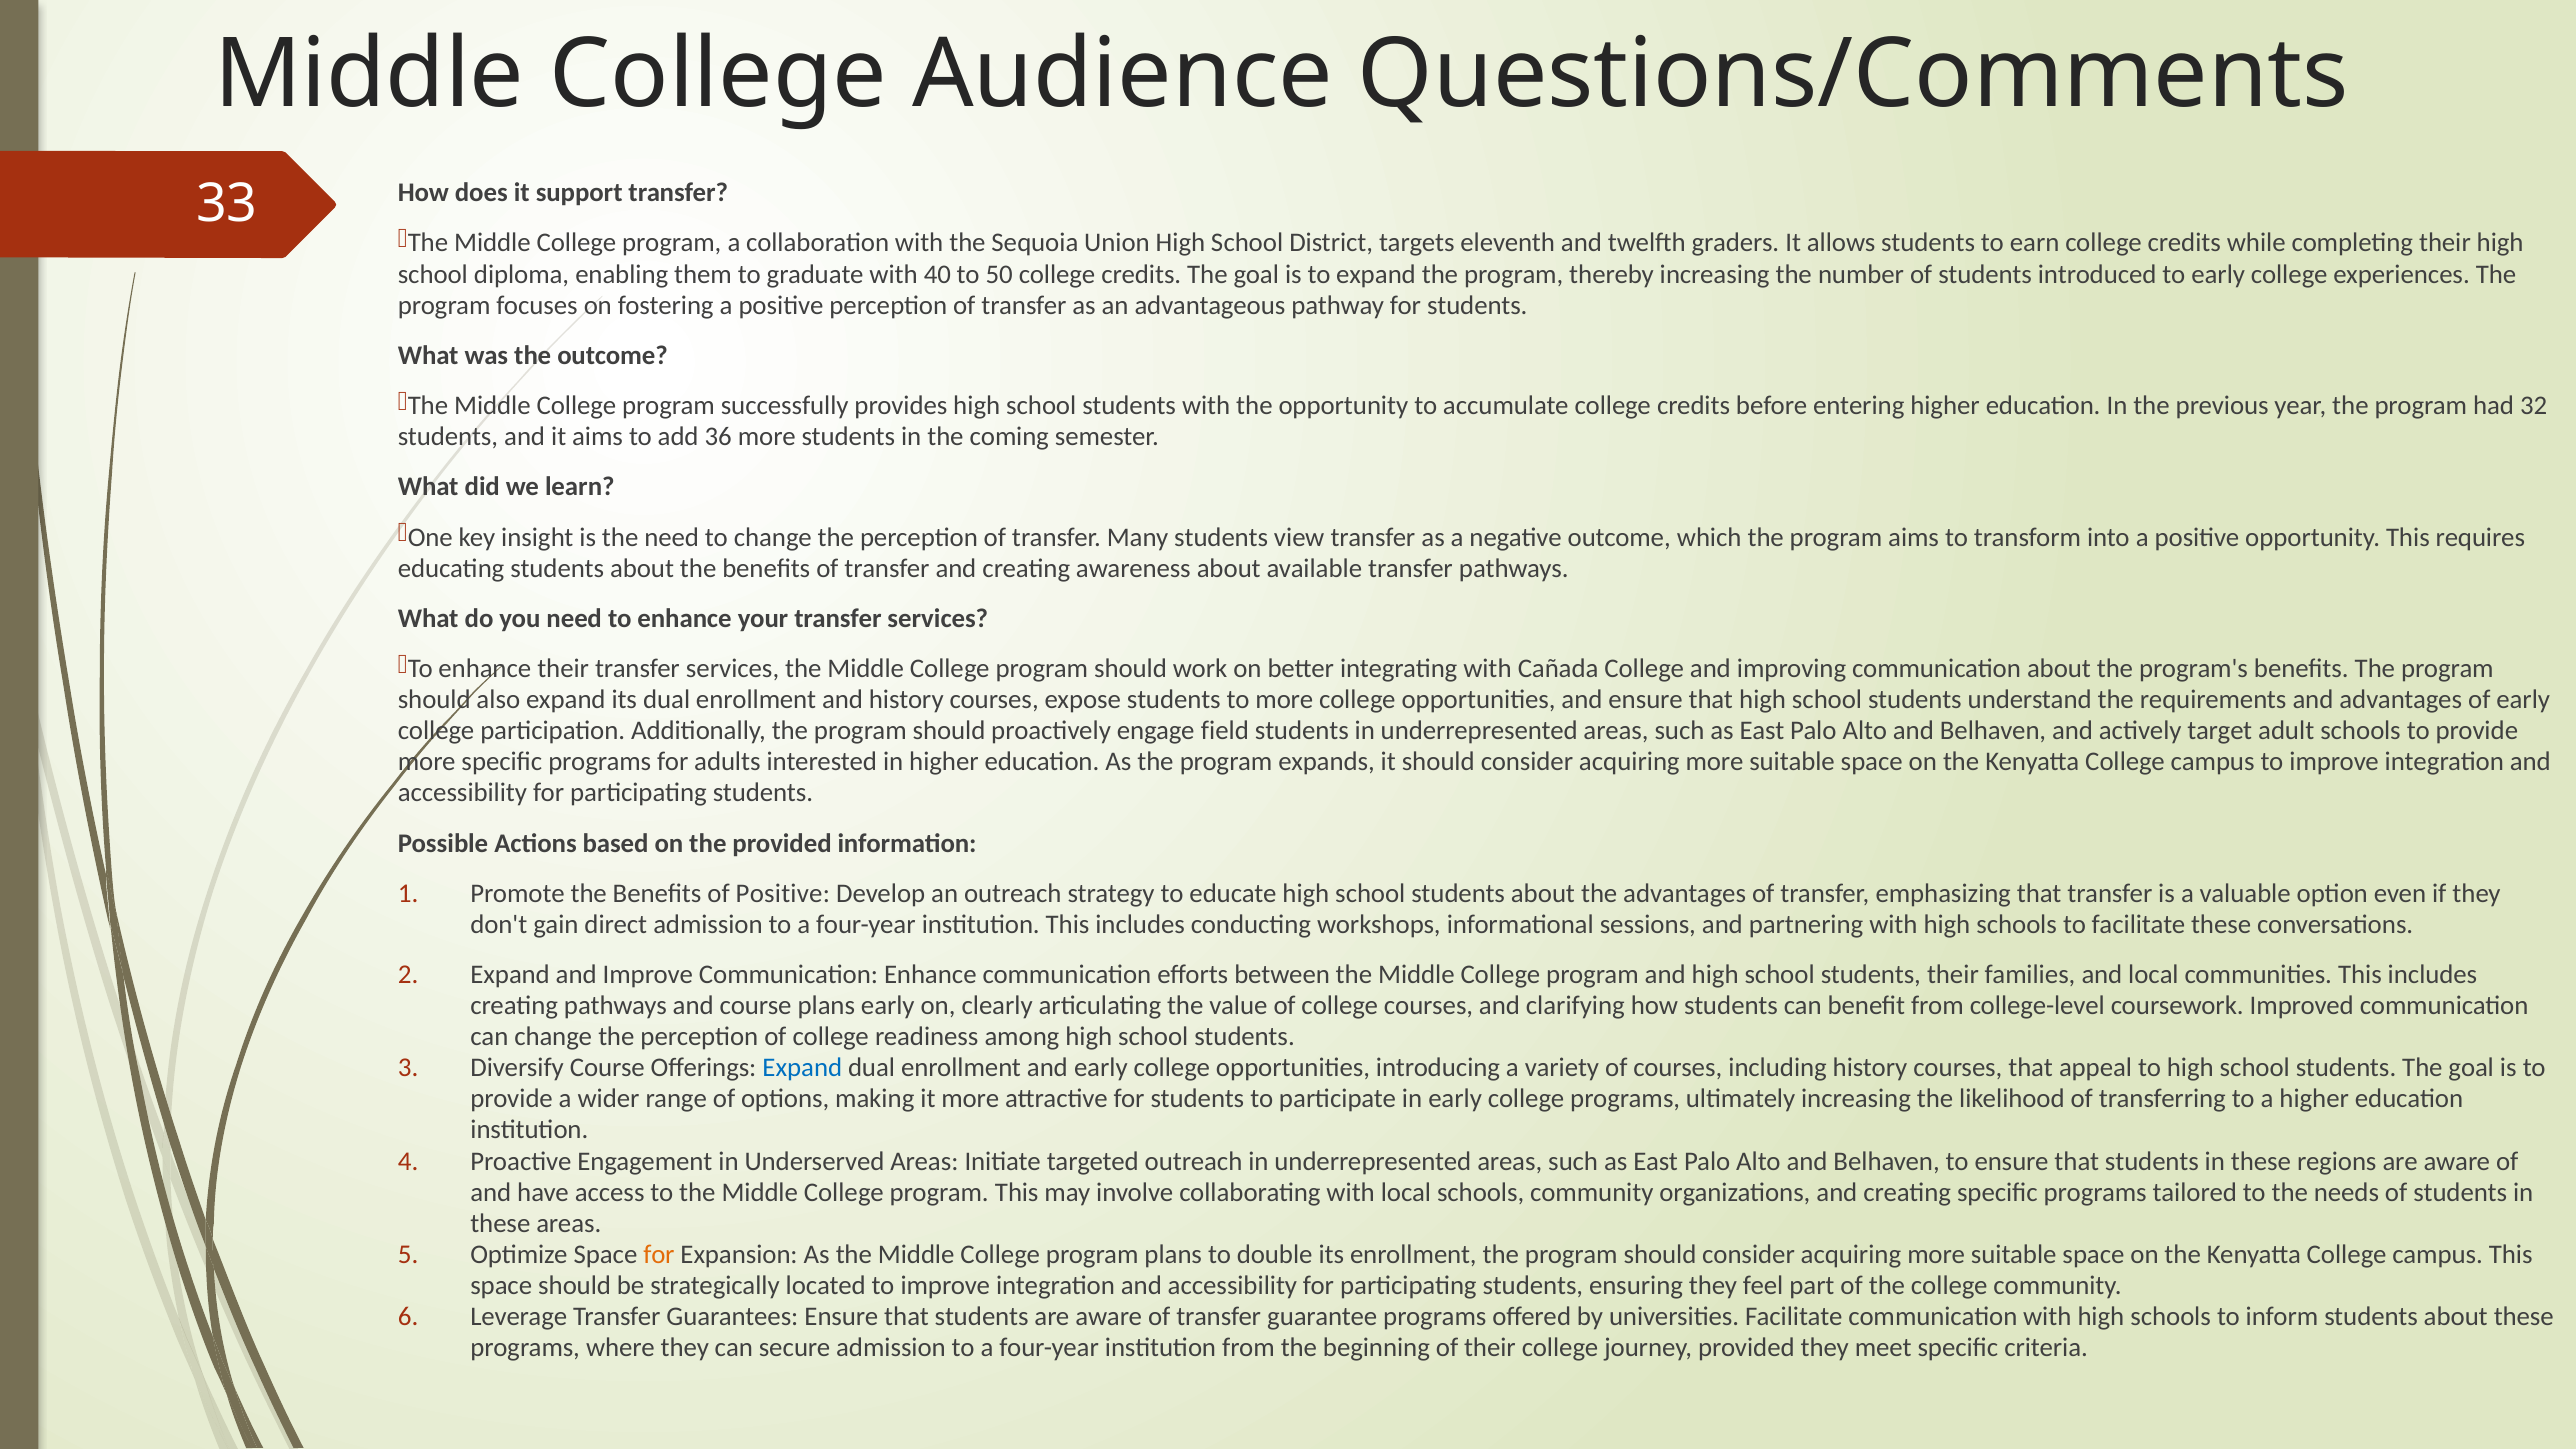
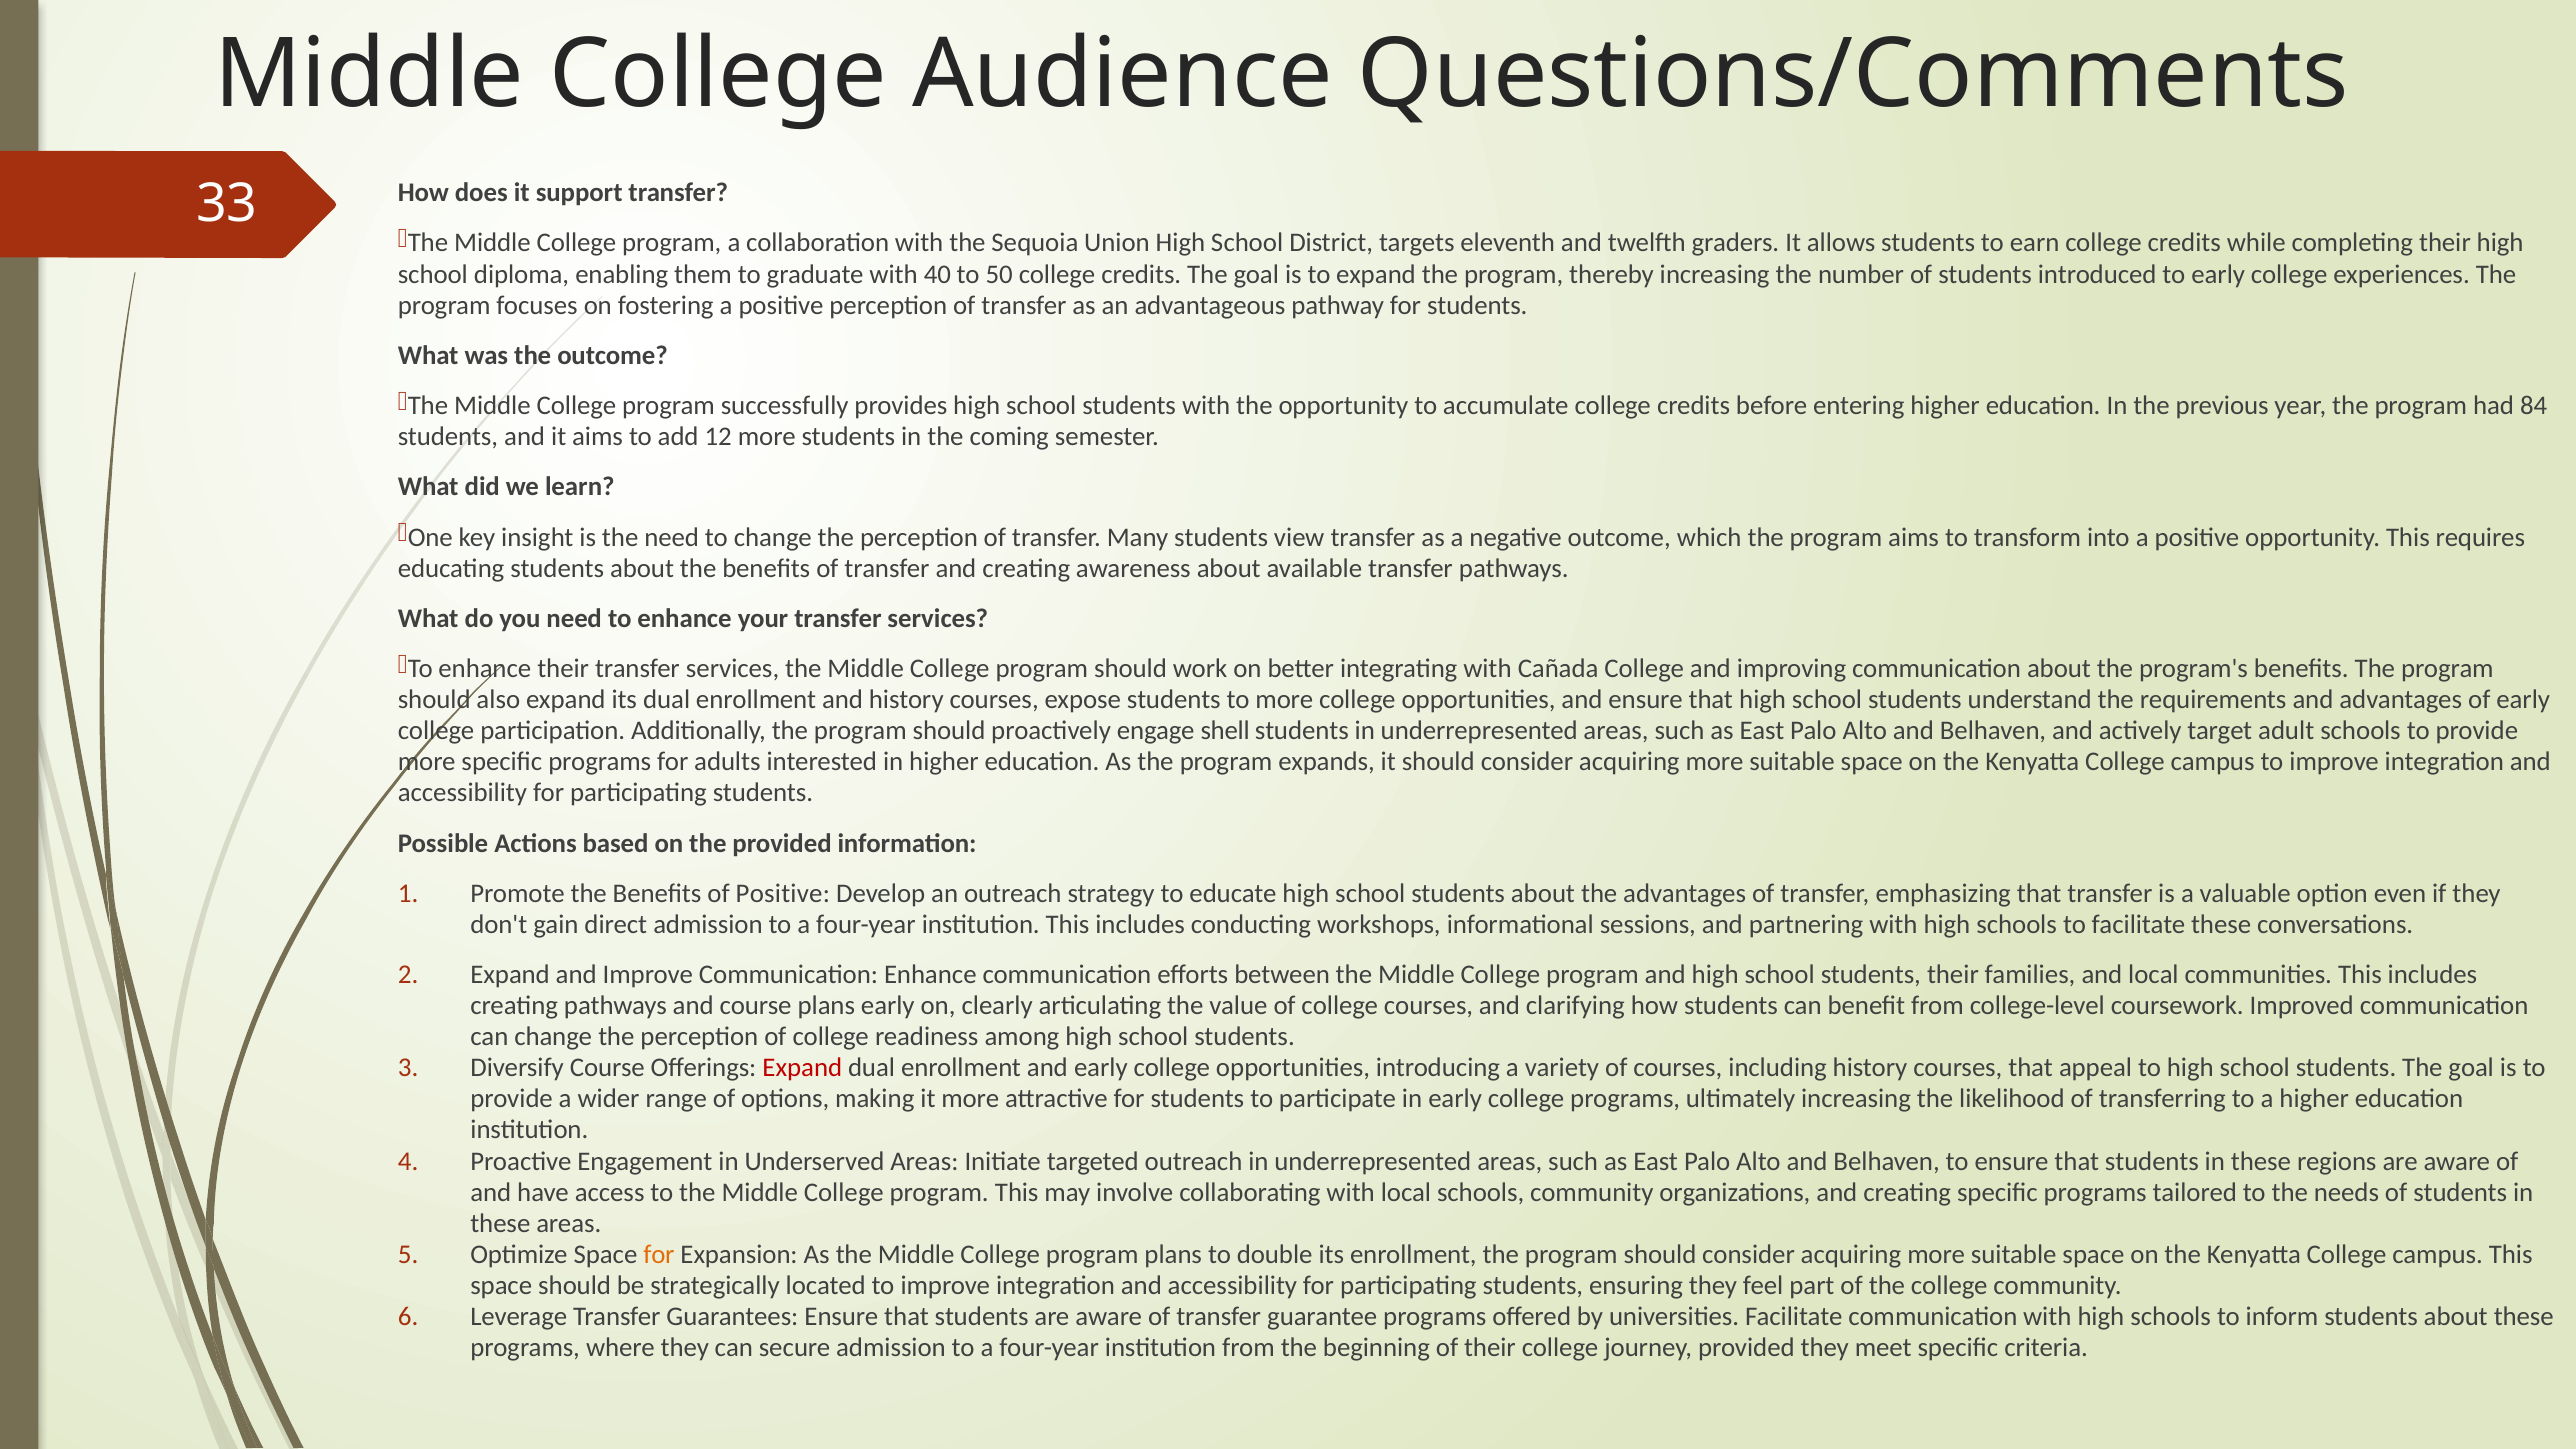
32: 32 -> 84
36: 36 -> 12
field: field -> shell
Expand at (802, 1068) colour: blue -> red
